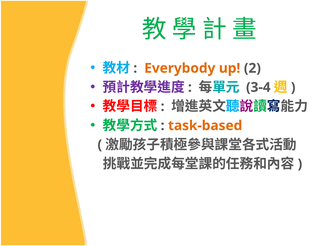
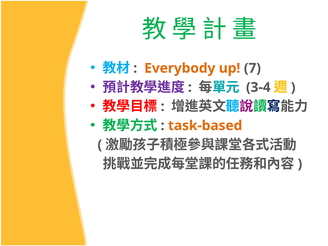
2: 2 -> 7
